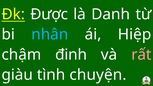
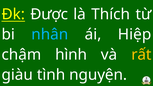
Danh: Danh -> Thích
đinh: đinh -> hình
rất colour: pink -> yellow
chuyện: chuyện -> nguyện
